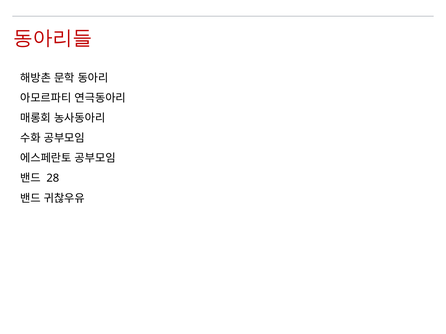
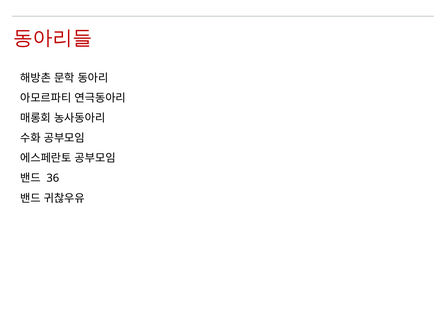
28: 28 -> 36
